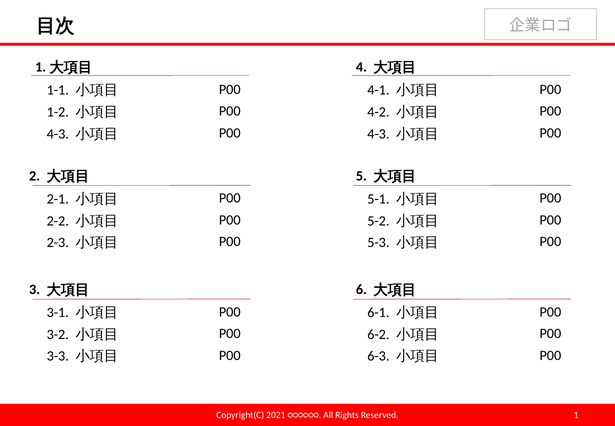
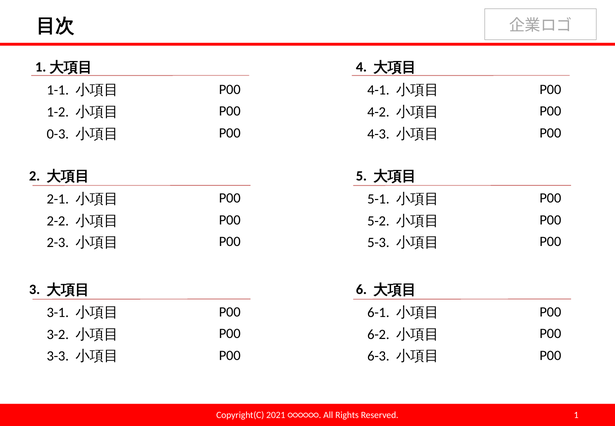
4-3 at (58, 134): 4-3 -> 0-3
